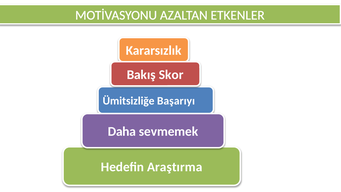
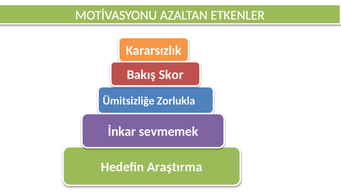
Başarıyı: Başarıyı -> Zorlukla
Daha: Daha -> İnkar
